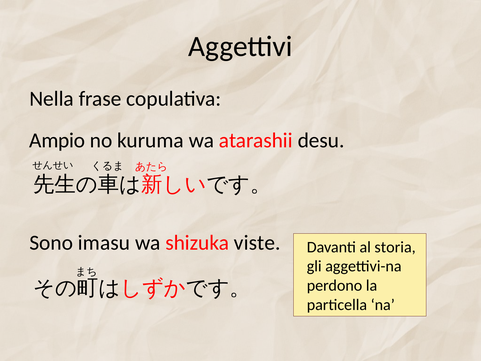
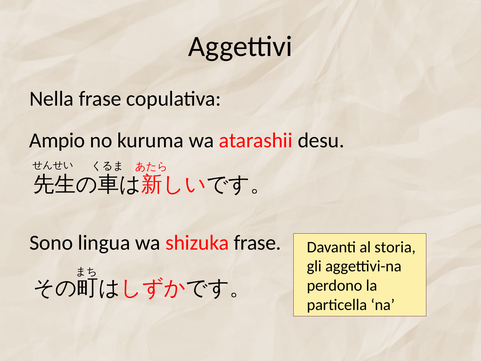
imasu: imasu -> lingua
shizuka viste: viste -> frase
